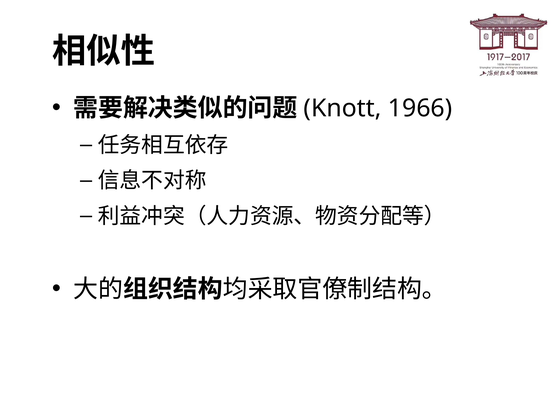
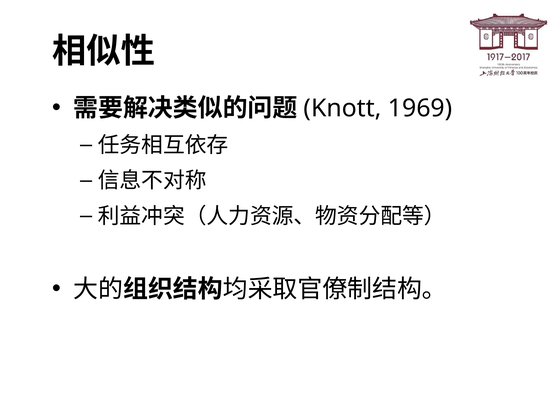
1966: 1966 -> 1969
